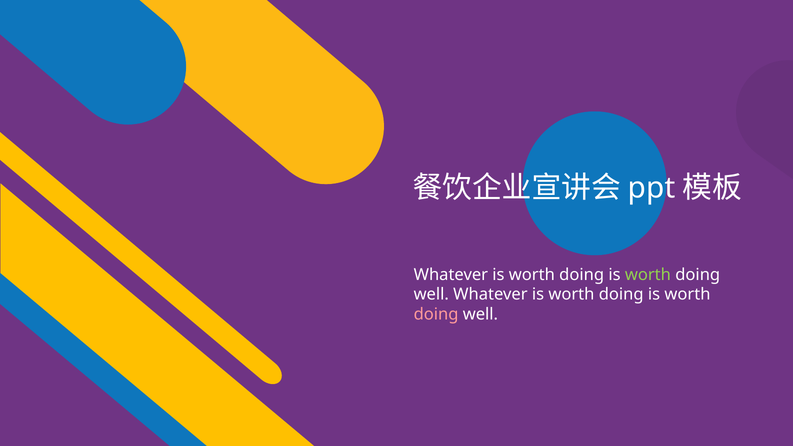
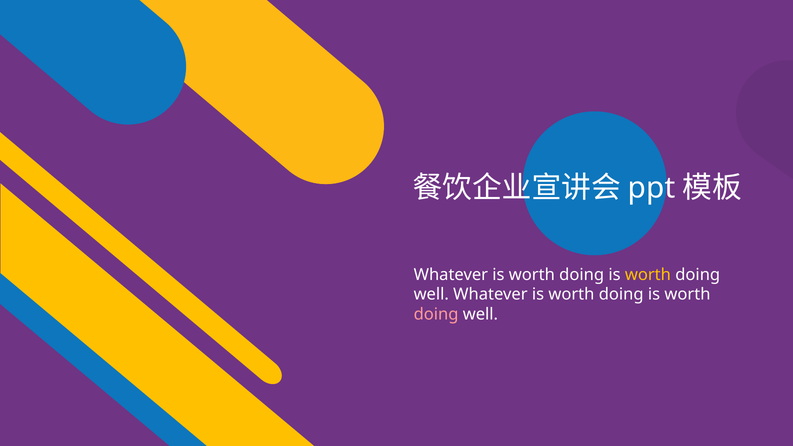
worth at (648, 275) colour: light green -> yellow
